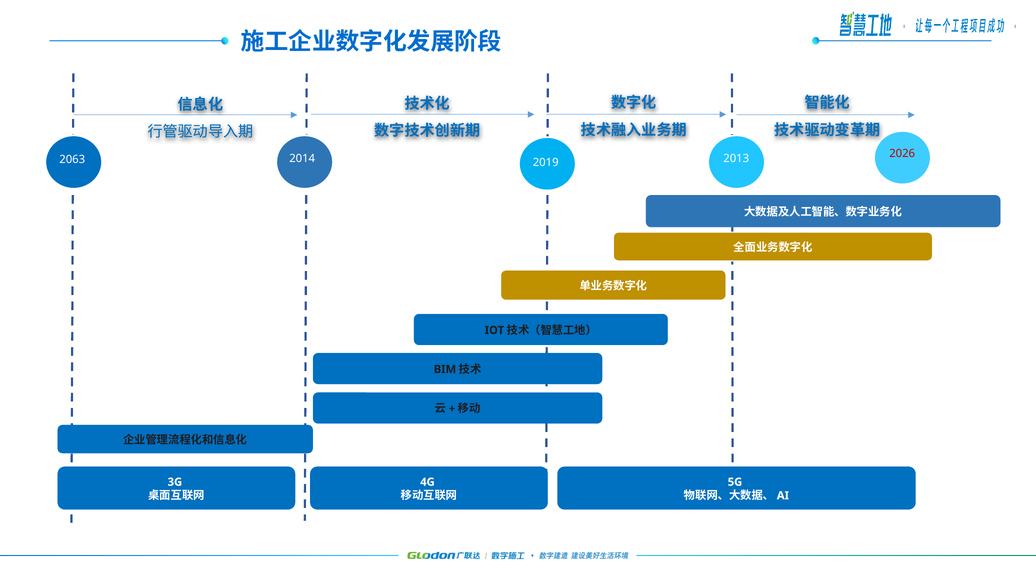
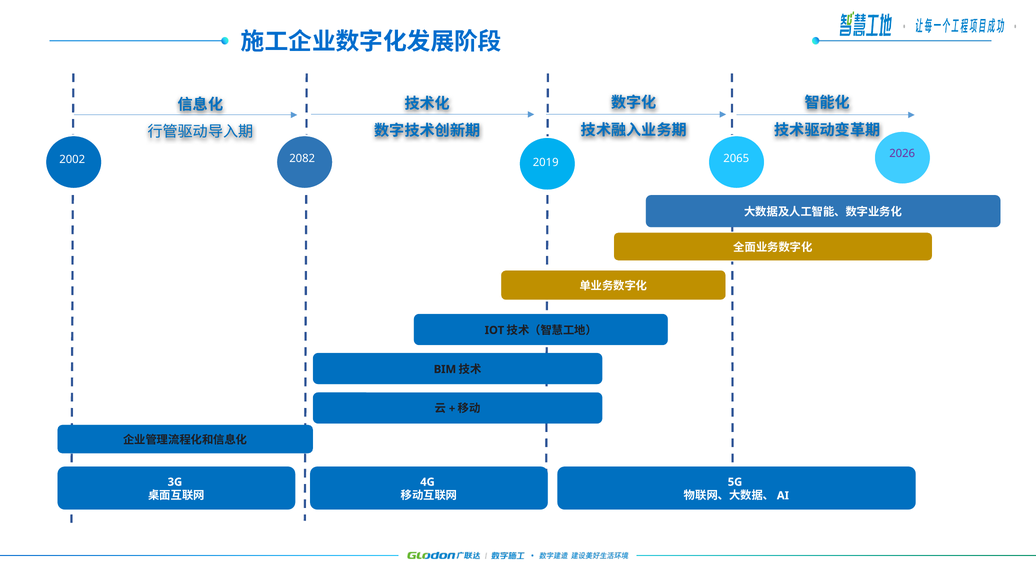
2026 colour: red -> purple
2014: 2014 -> 2082
2013: 2013 -> 2065
2063: 2063 -> 2002
